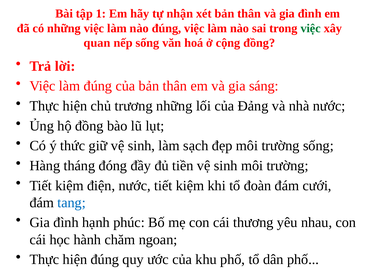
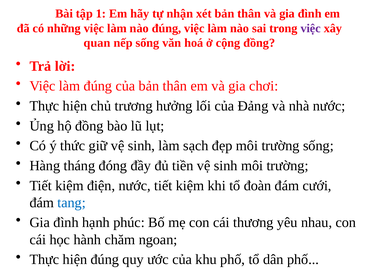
việc at (311, 28) colour: green -> purple
sáng: sáng -> chơi
trương những: những -> hưởng
